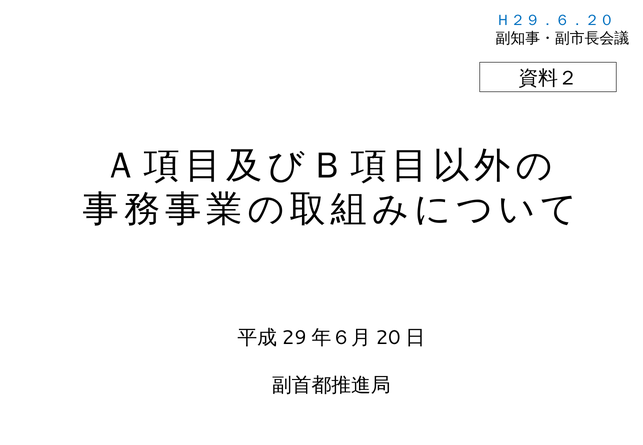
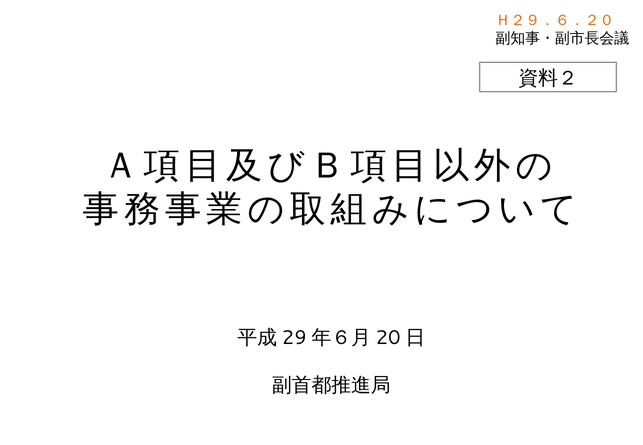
Ｈ２９．６．２０ colour: blue -> orange
